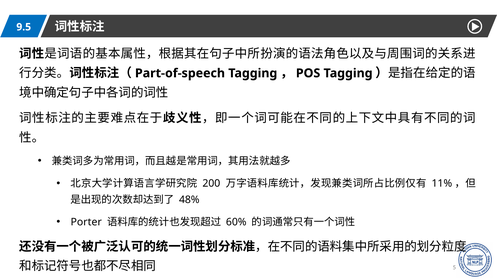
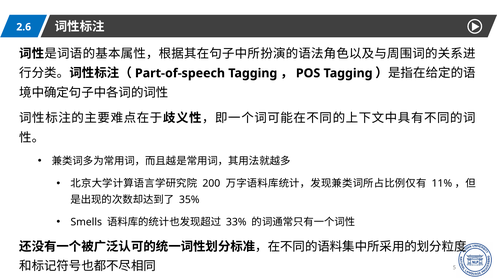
9.5: 9.5 -> 2.6
48%: 48% -> 35%
Porter: Porter -> Smells
60%: 60% -> 33%
